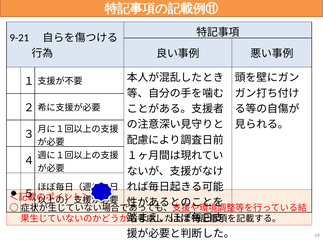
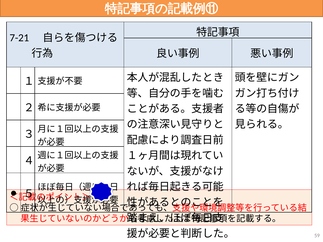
9-21: 9-21 -> 7-21
